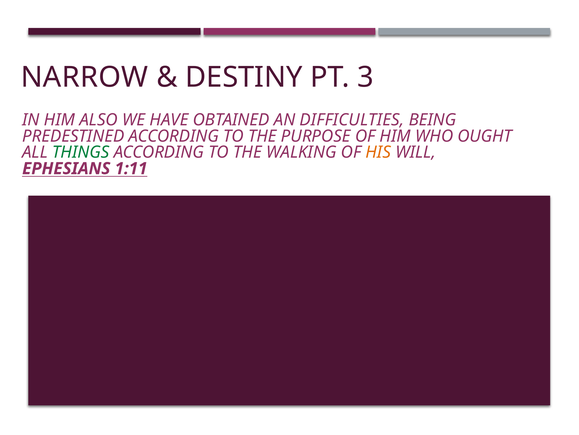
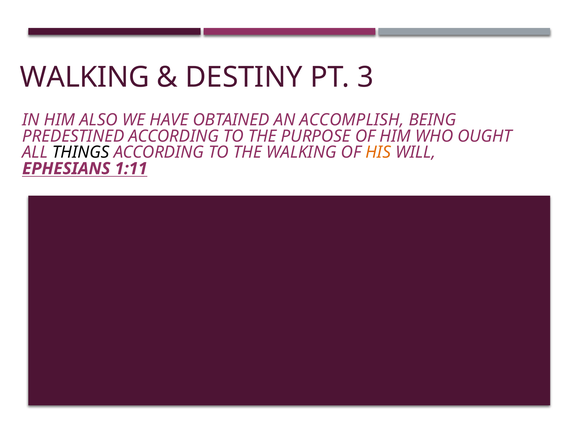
NARROW at (84, 77): NARROW -> WALKING
DIFFICULTIES: DIFFICULTIES -> ACCOMPLISH
THINGS colour: green -> black
